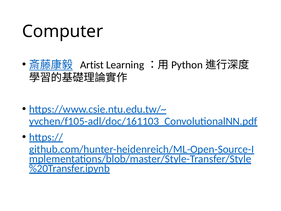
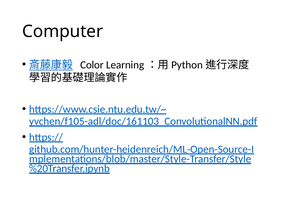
Artist: Artist -> Color
